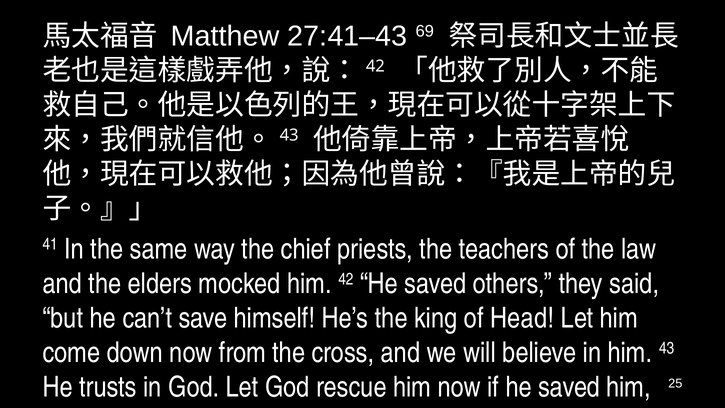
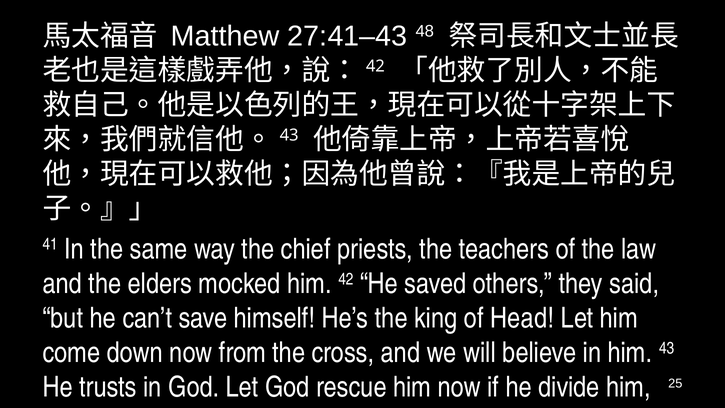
69: 69 -> 48
if he saved: saved -> divide
